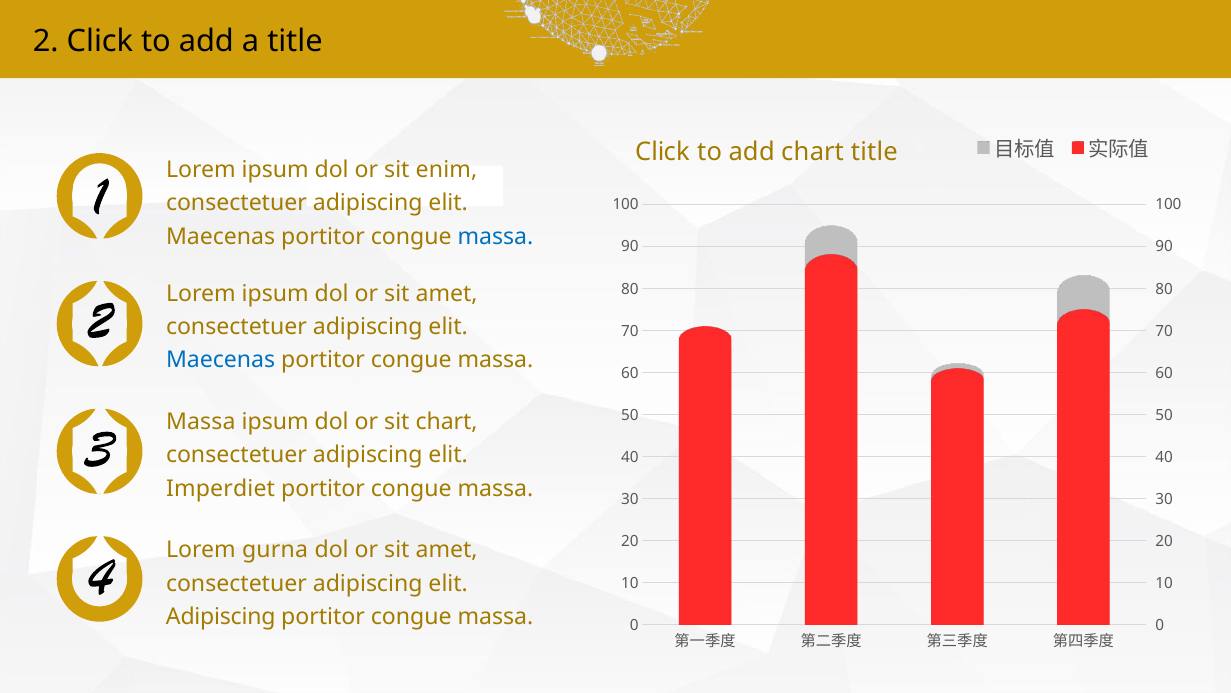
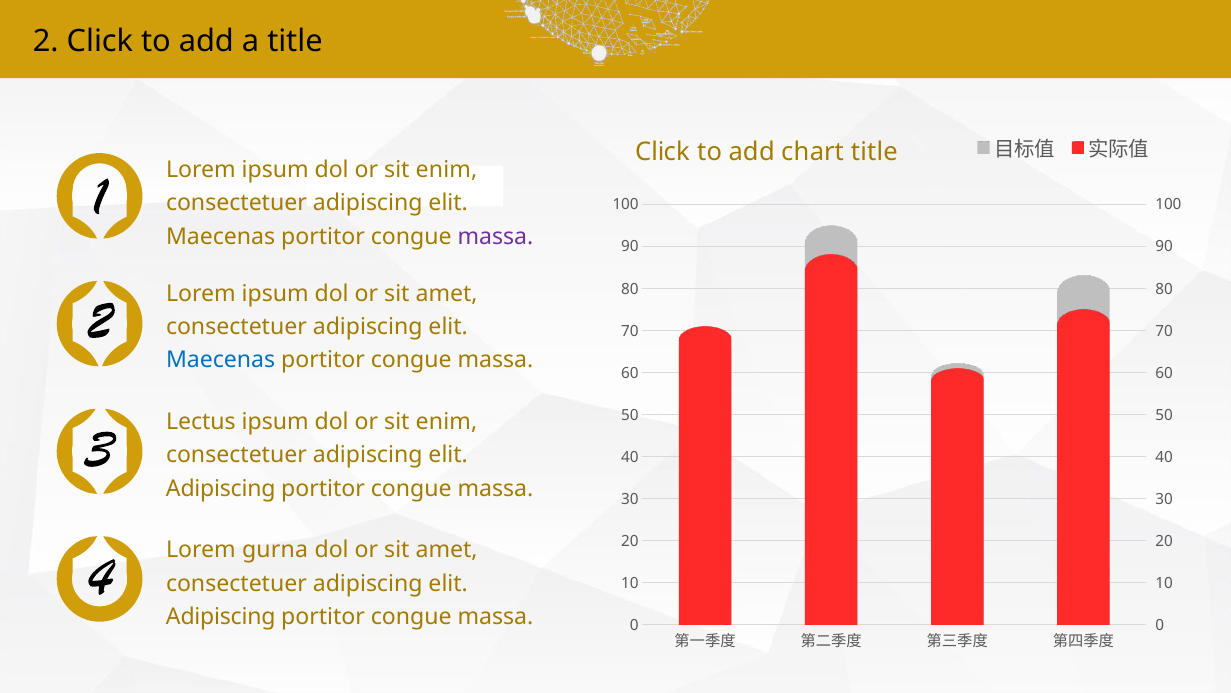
massa at (495, 236) colour: blue -> purple
Massa at (201, 422): Massa -> Lectus
chart at (447, 422): chart -> enim
Imperdiet at (221, 488): Imperdiet -> Adipiscing
